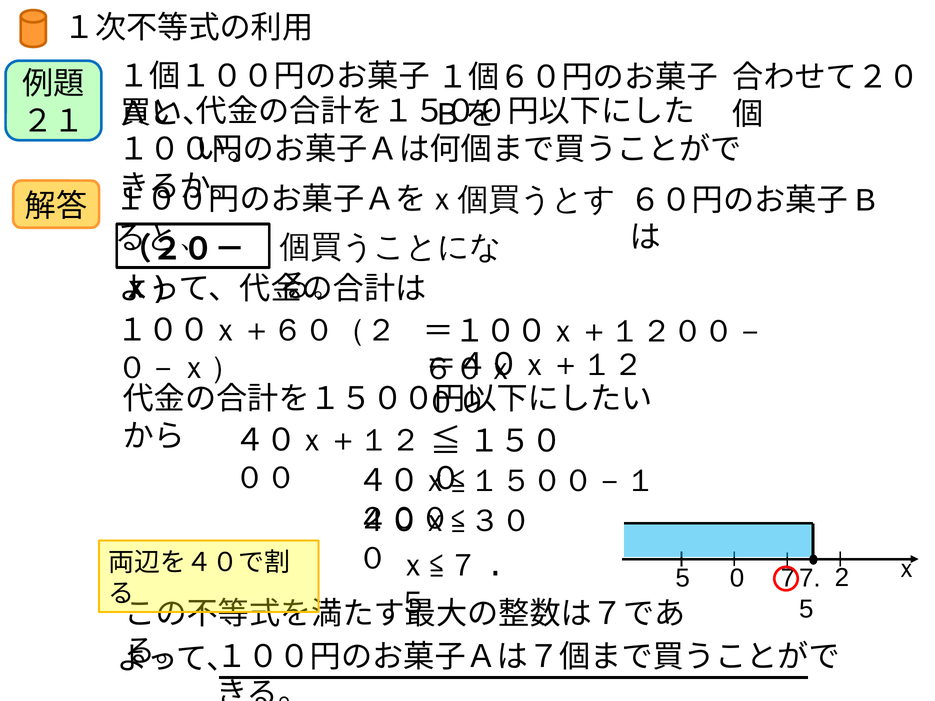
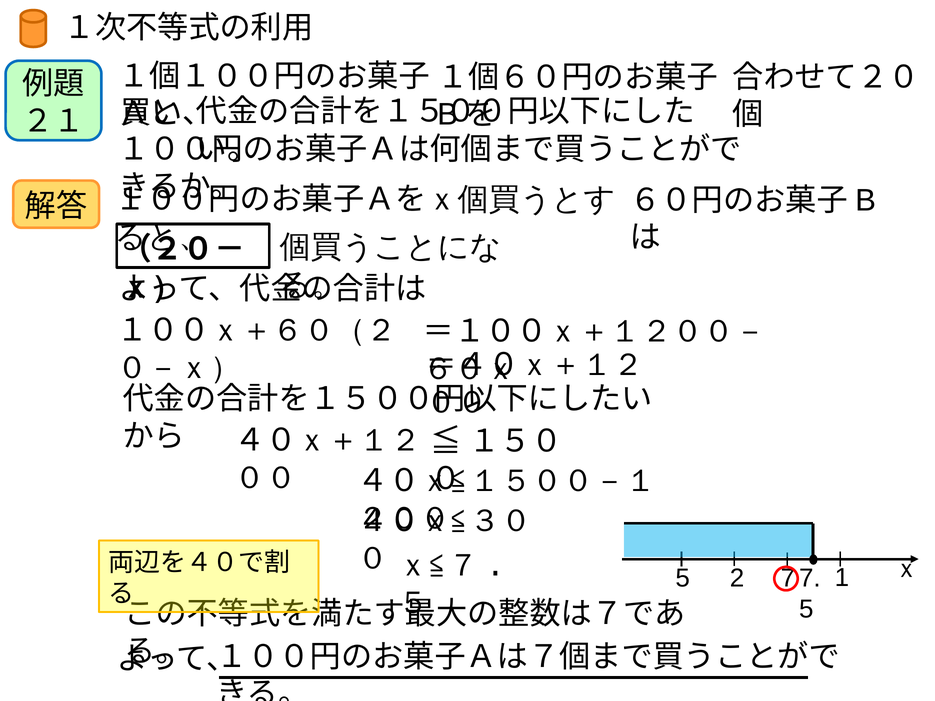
0: 0 -> 2
2: 2 -> 1
